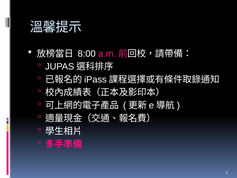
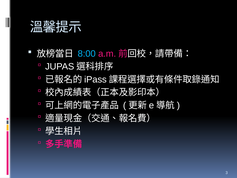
8:00 colour: white -> light blue
